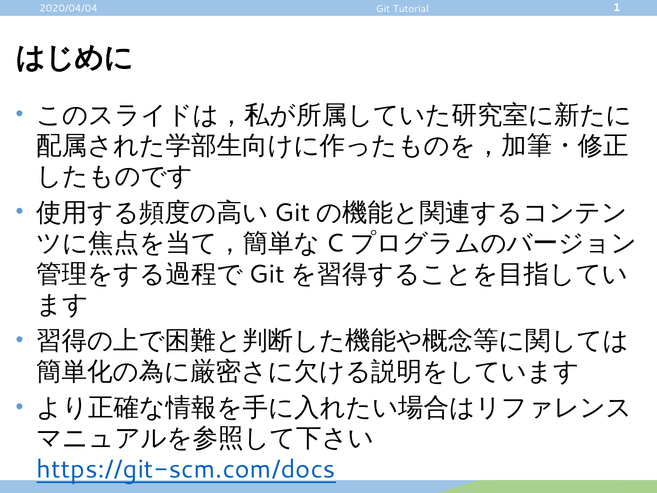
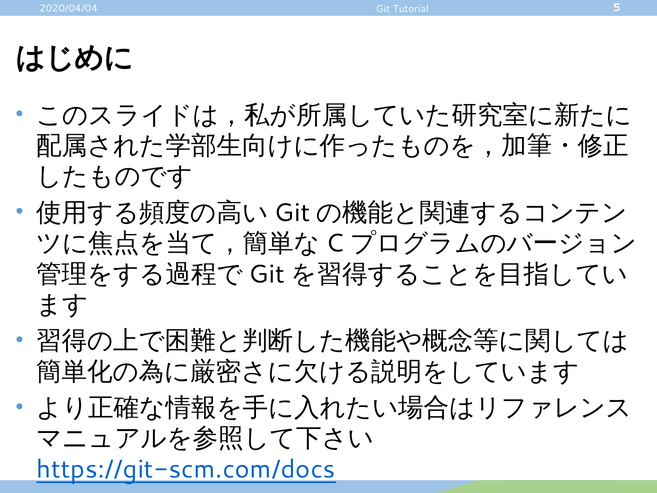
1: 1 -> 5
